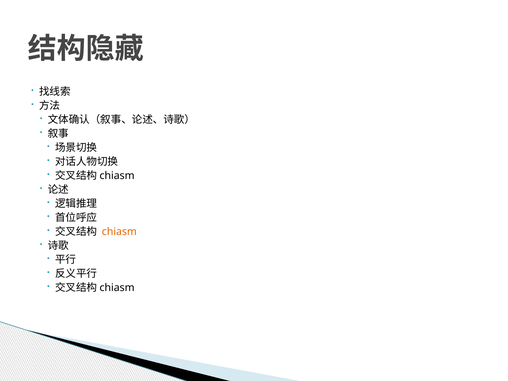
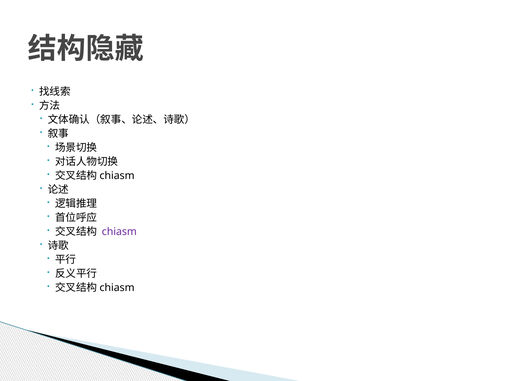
chiasm colour: orange -> purple
